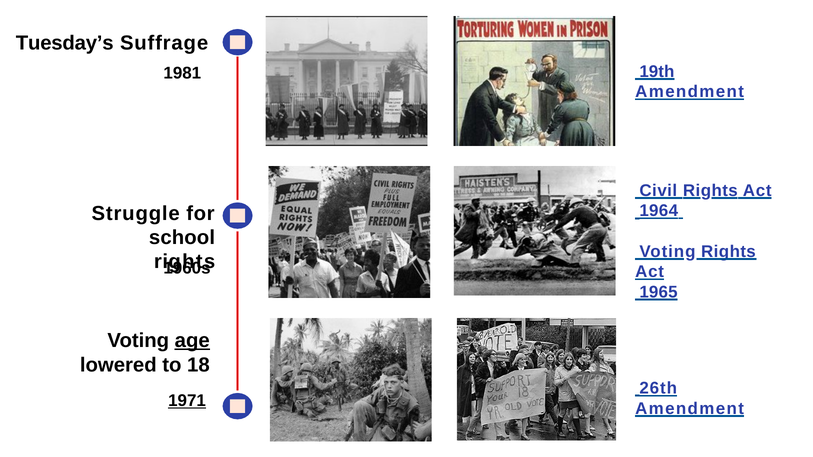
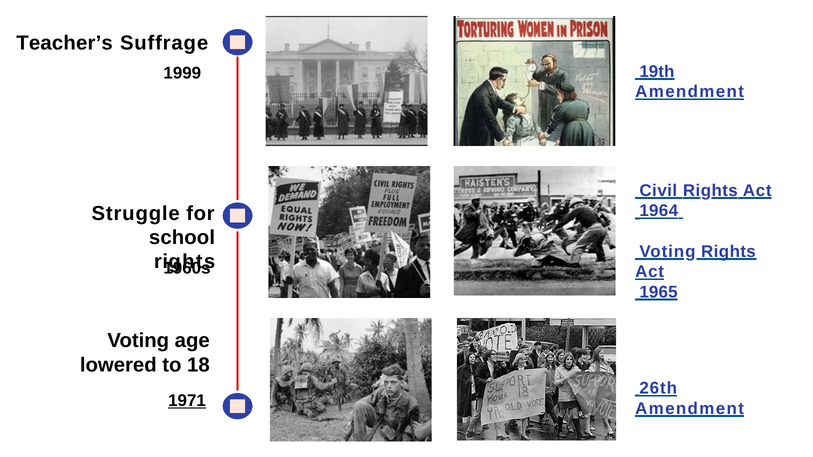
Tuesday’s: Tuesday’s -> Teacher’s
1981: 1981 -> 1999
age underline: present -> none
